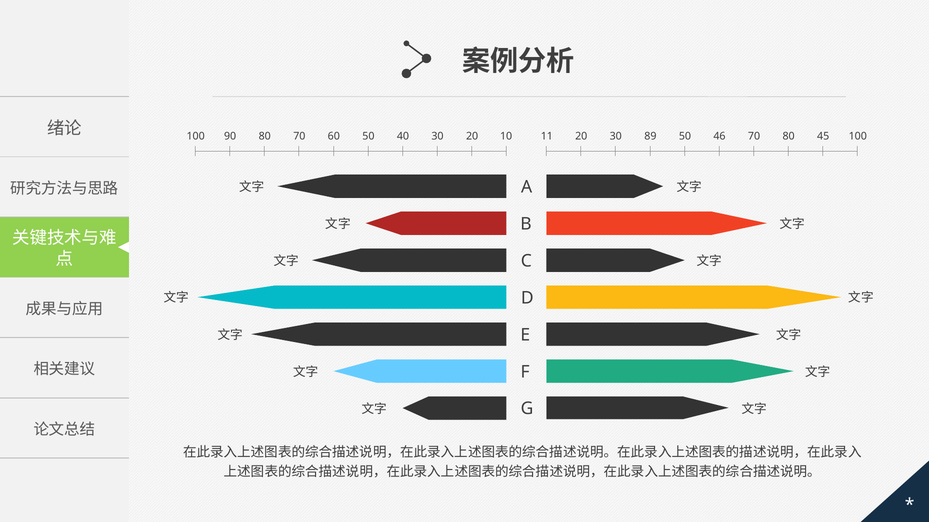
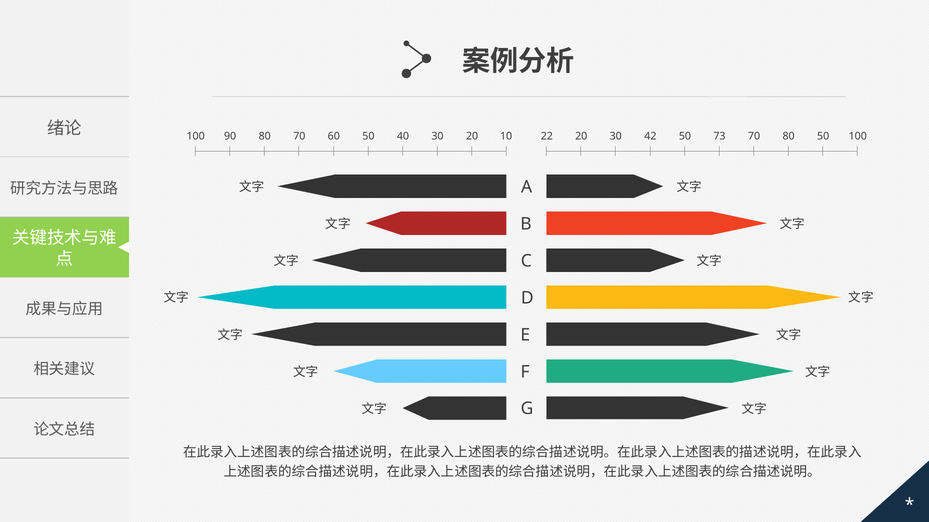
11: 11 -> 22
89: 89 -> 42
46: 46 -> 73
80 45: 45 -> 50
